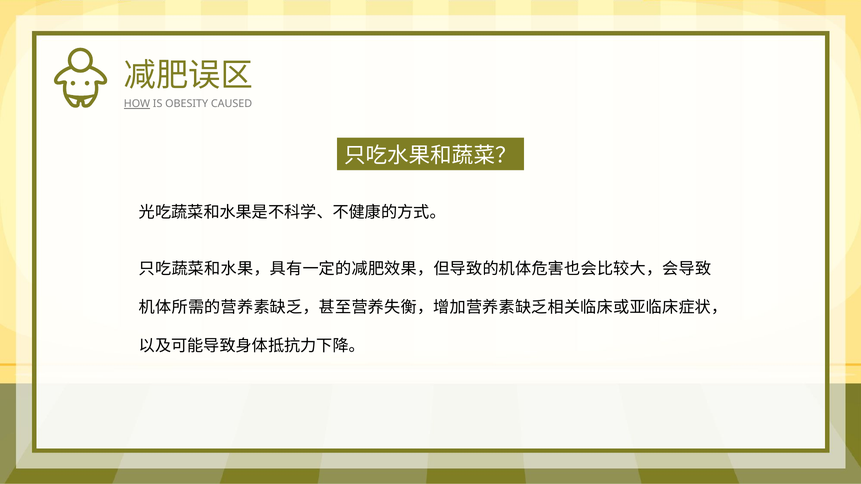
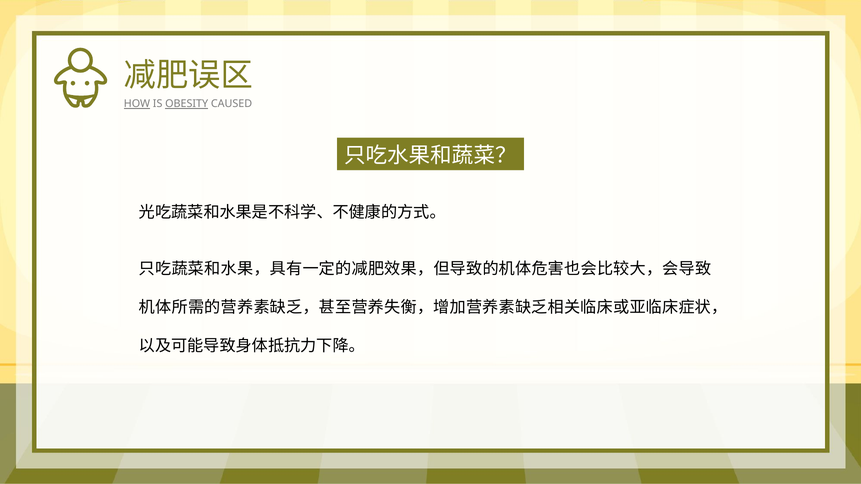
OBESITY underline: none -> present
